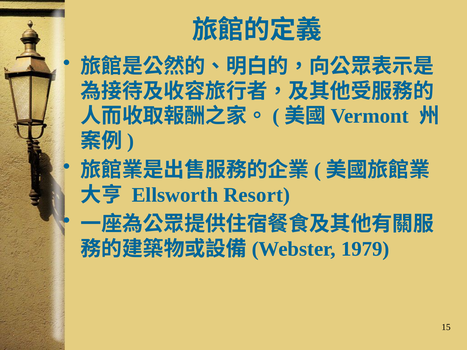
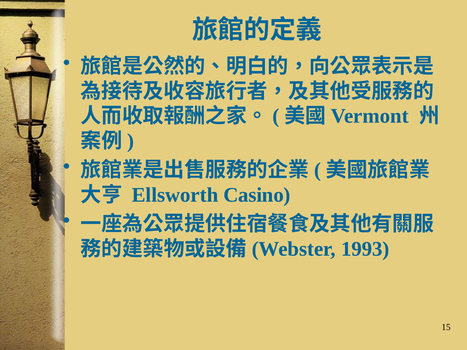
Resort: Resort -> Casino
1979: 1979 -> 1993
